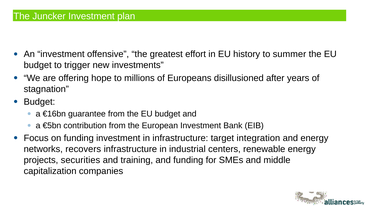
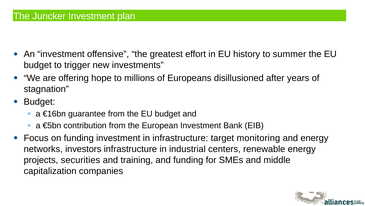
integration: integration -> monitoring
recovers: recovers -> investors
